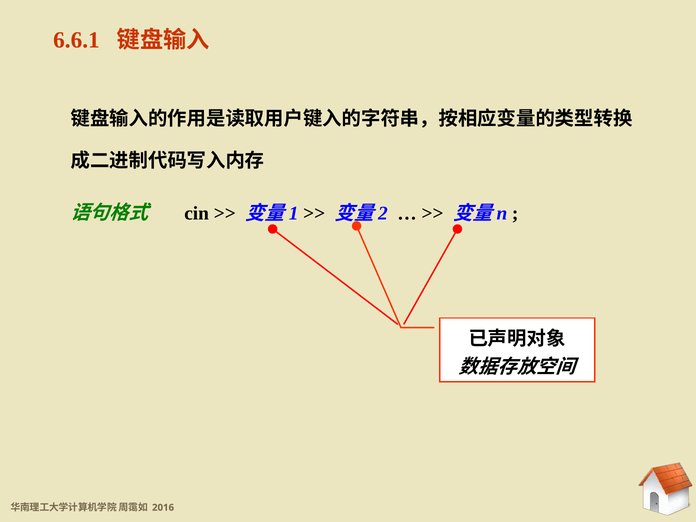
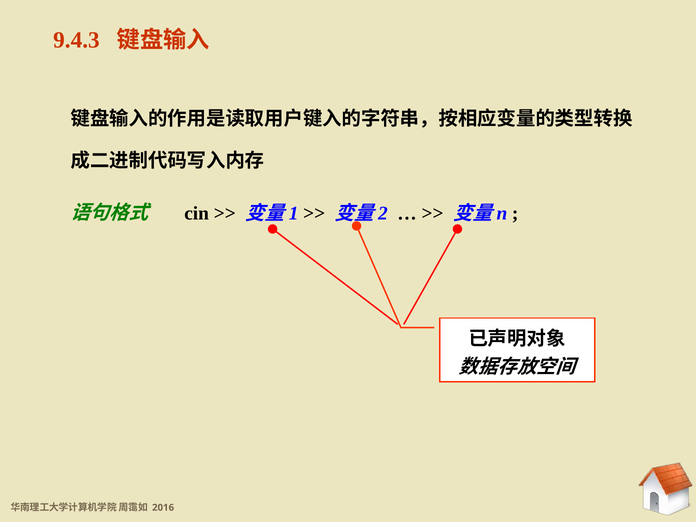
6.6.1: 6.6.1 -> 9.4.3
